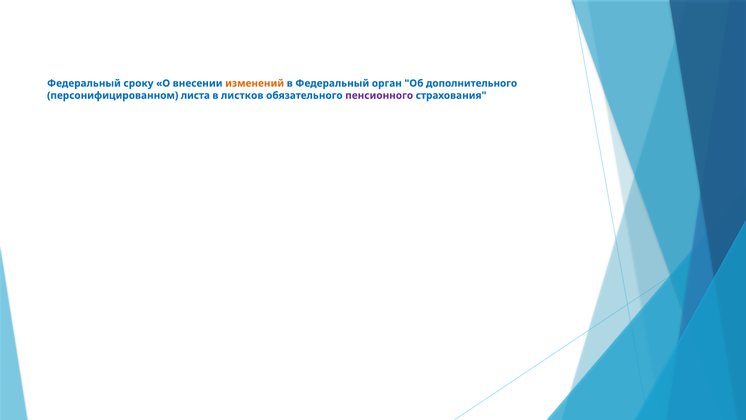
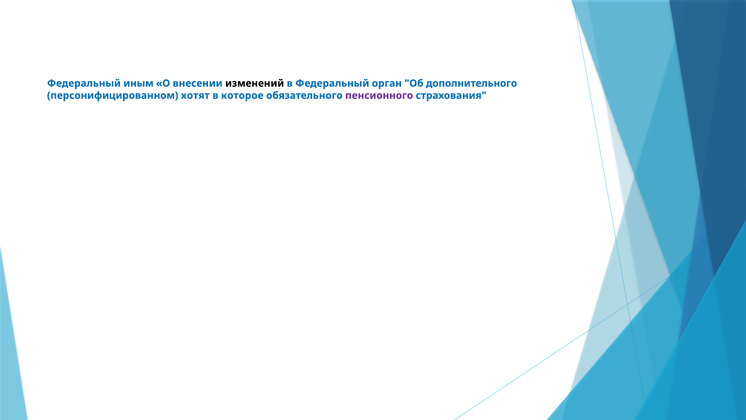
сроку: сроку -> иным
изменений colour: orange -> black
листа: листа -> хотят
листков: листков -> которое
